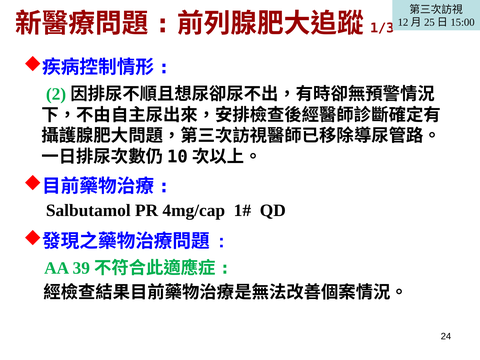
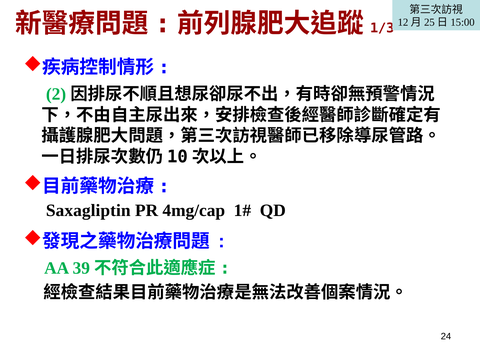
Salbutamol: Salbutamol -> Saxagliptin
